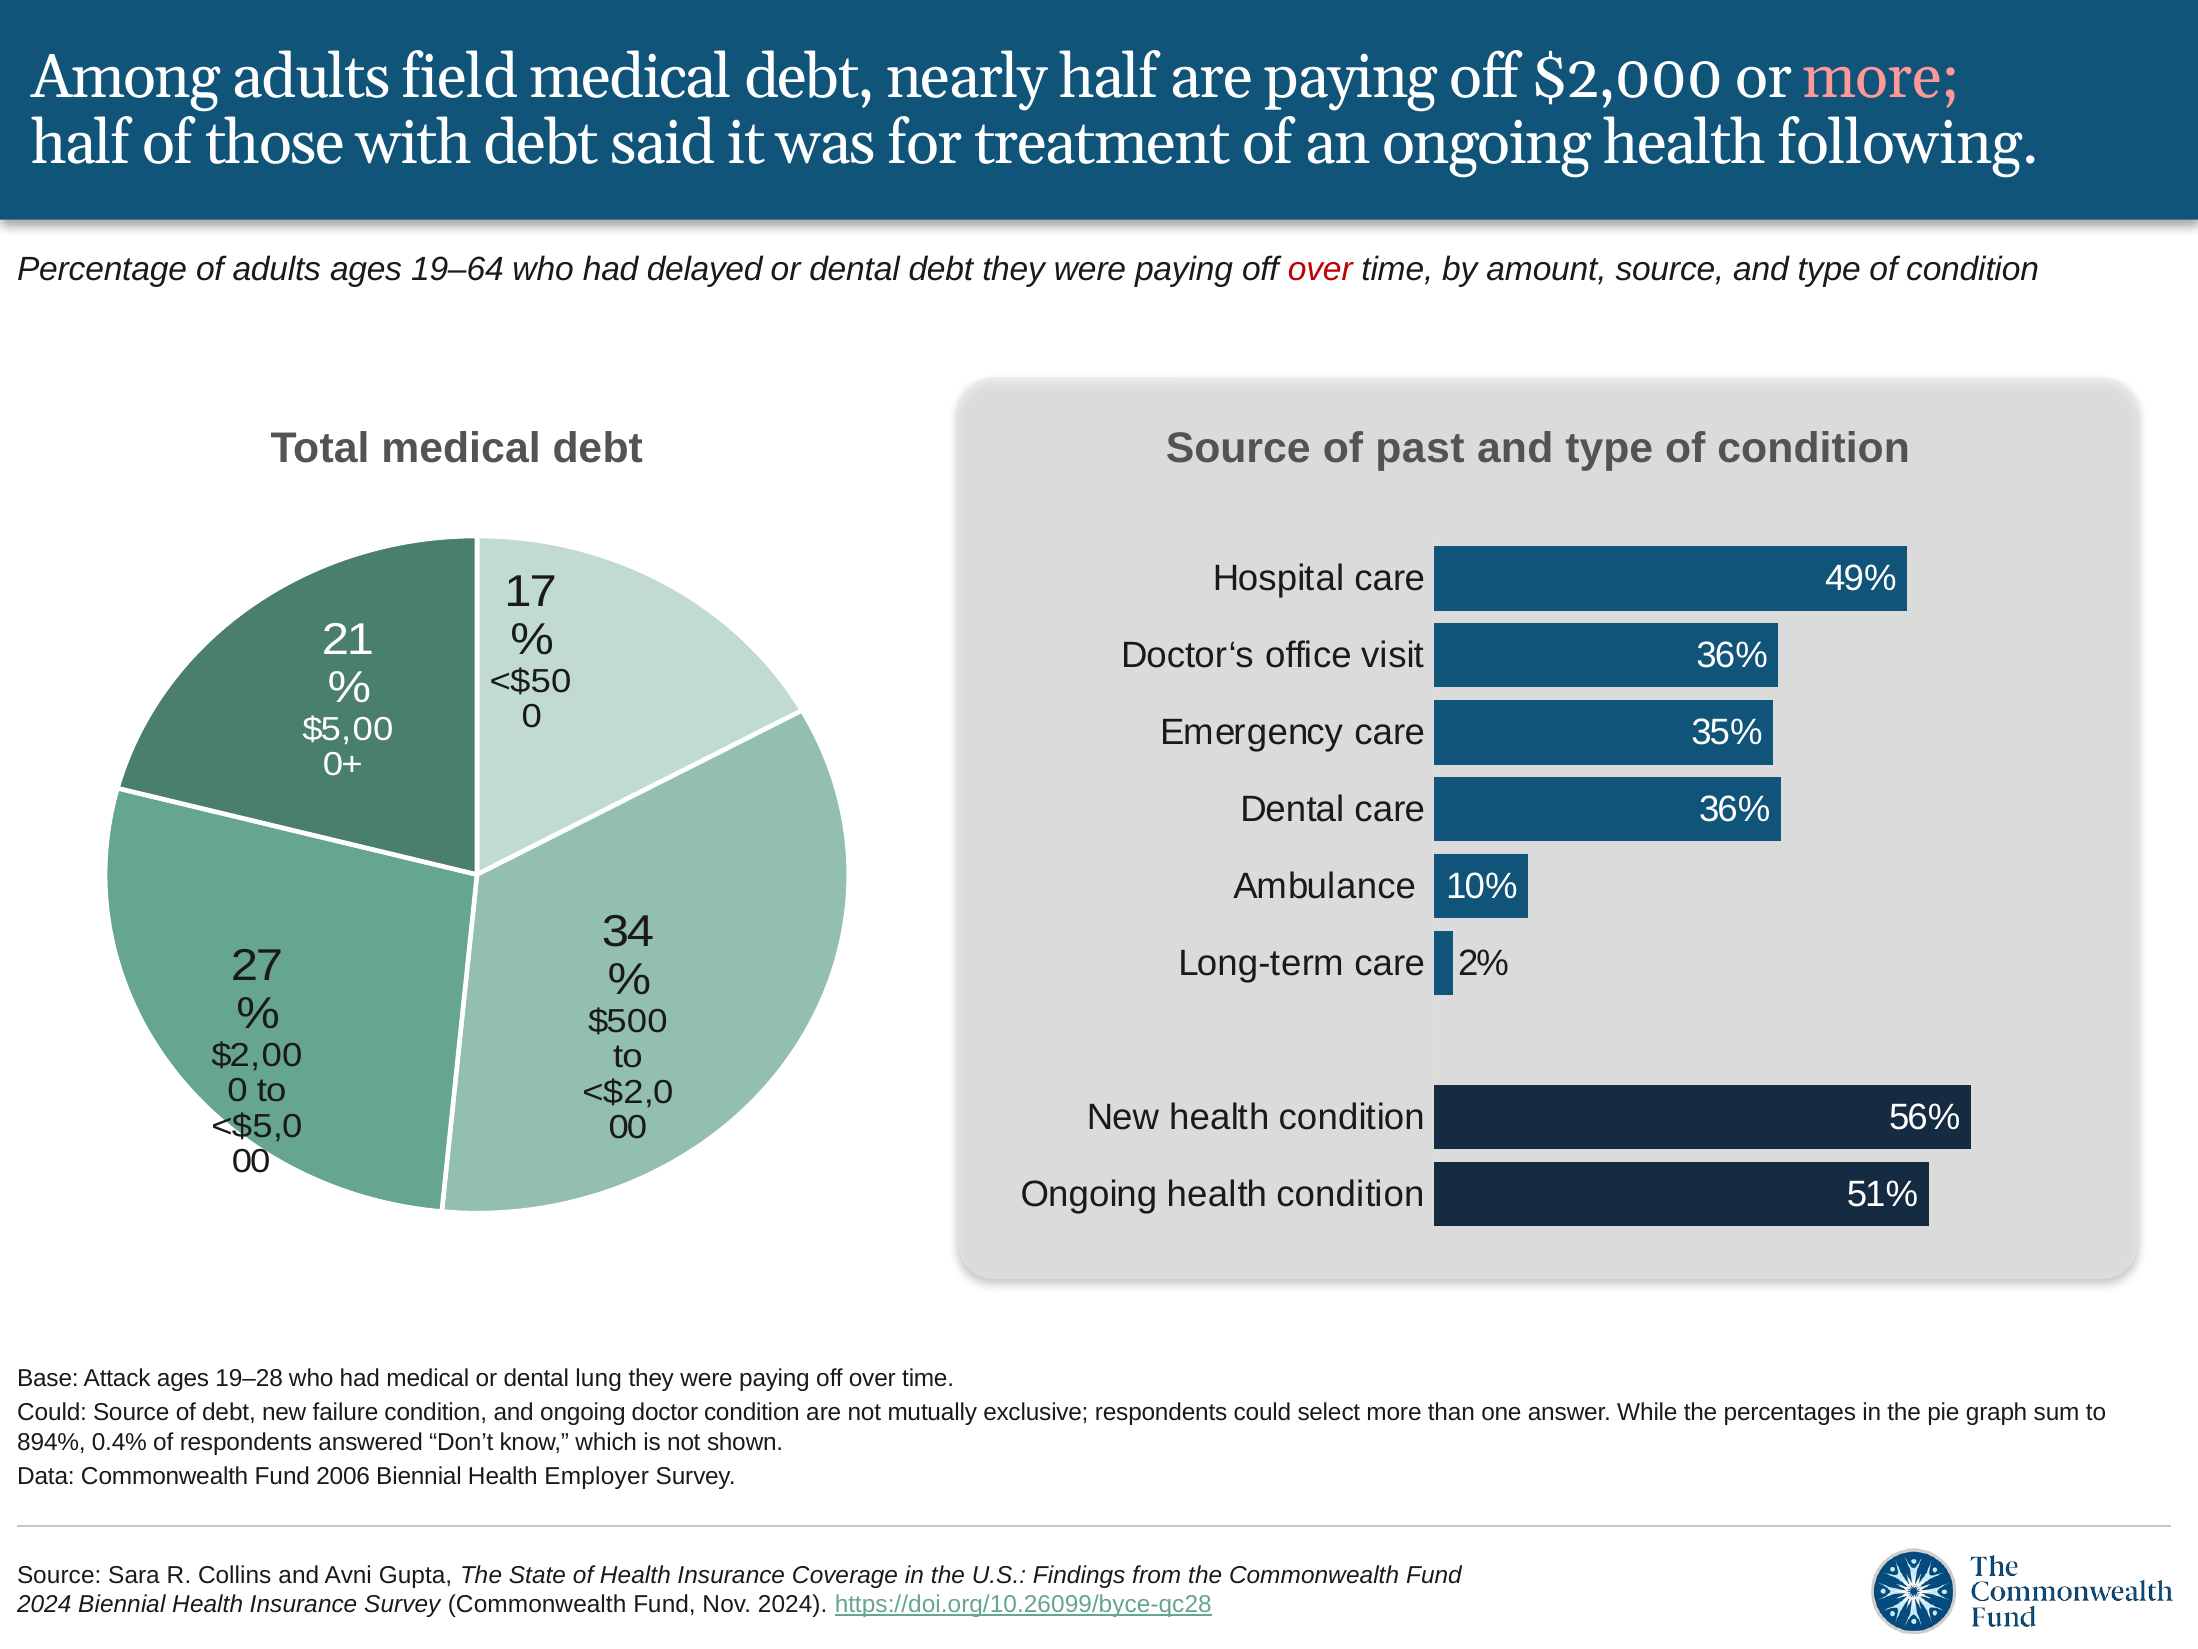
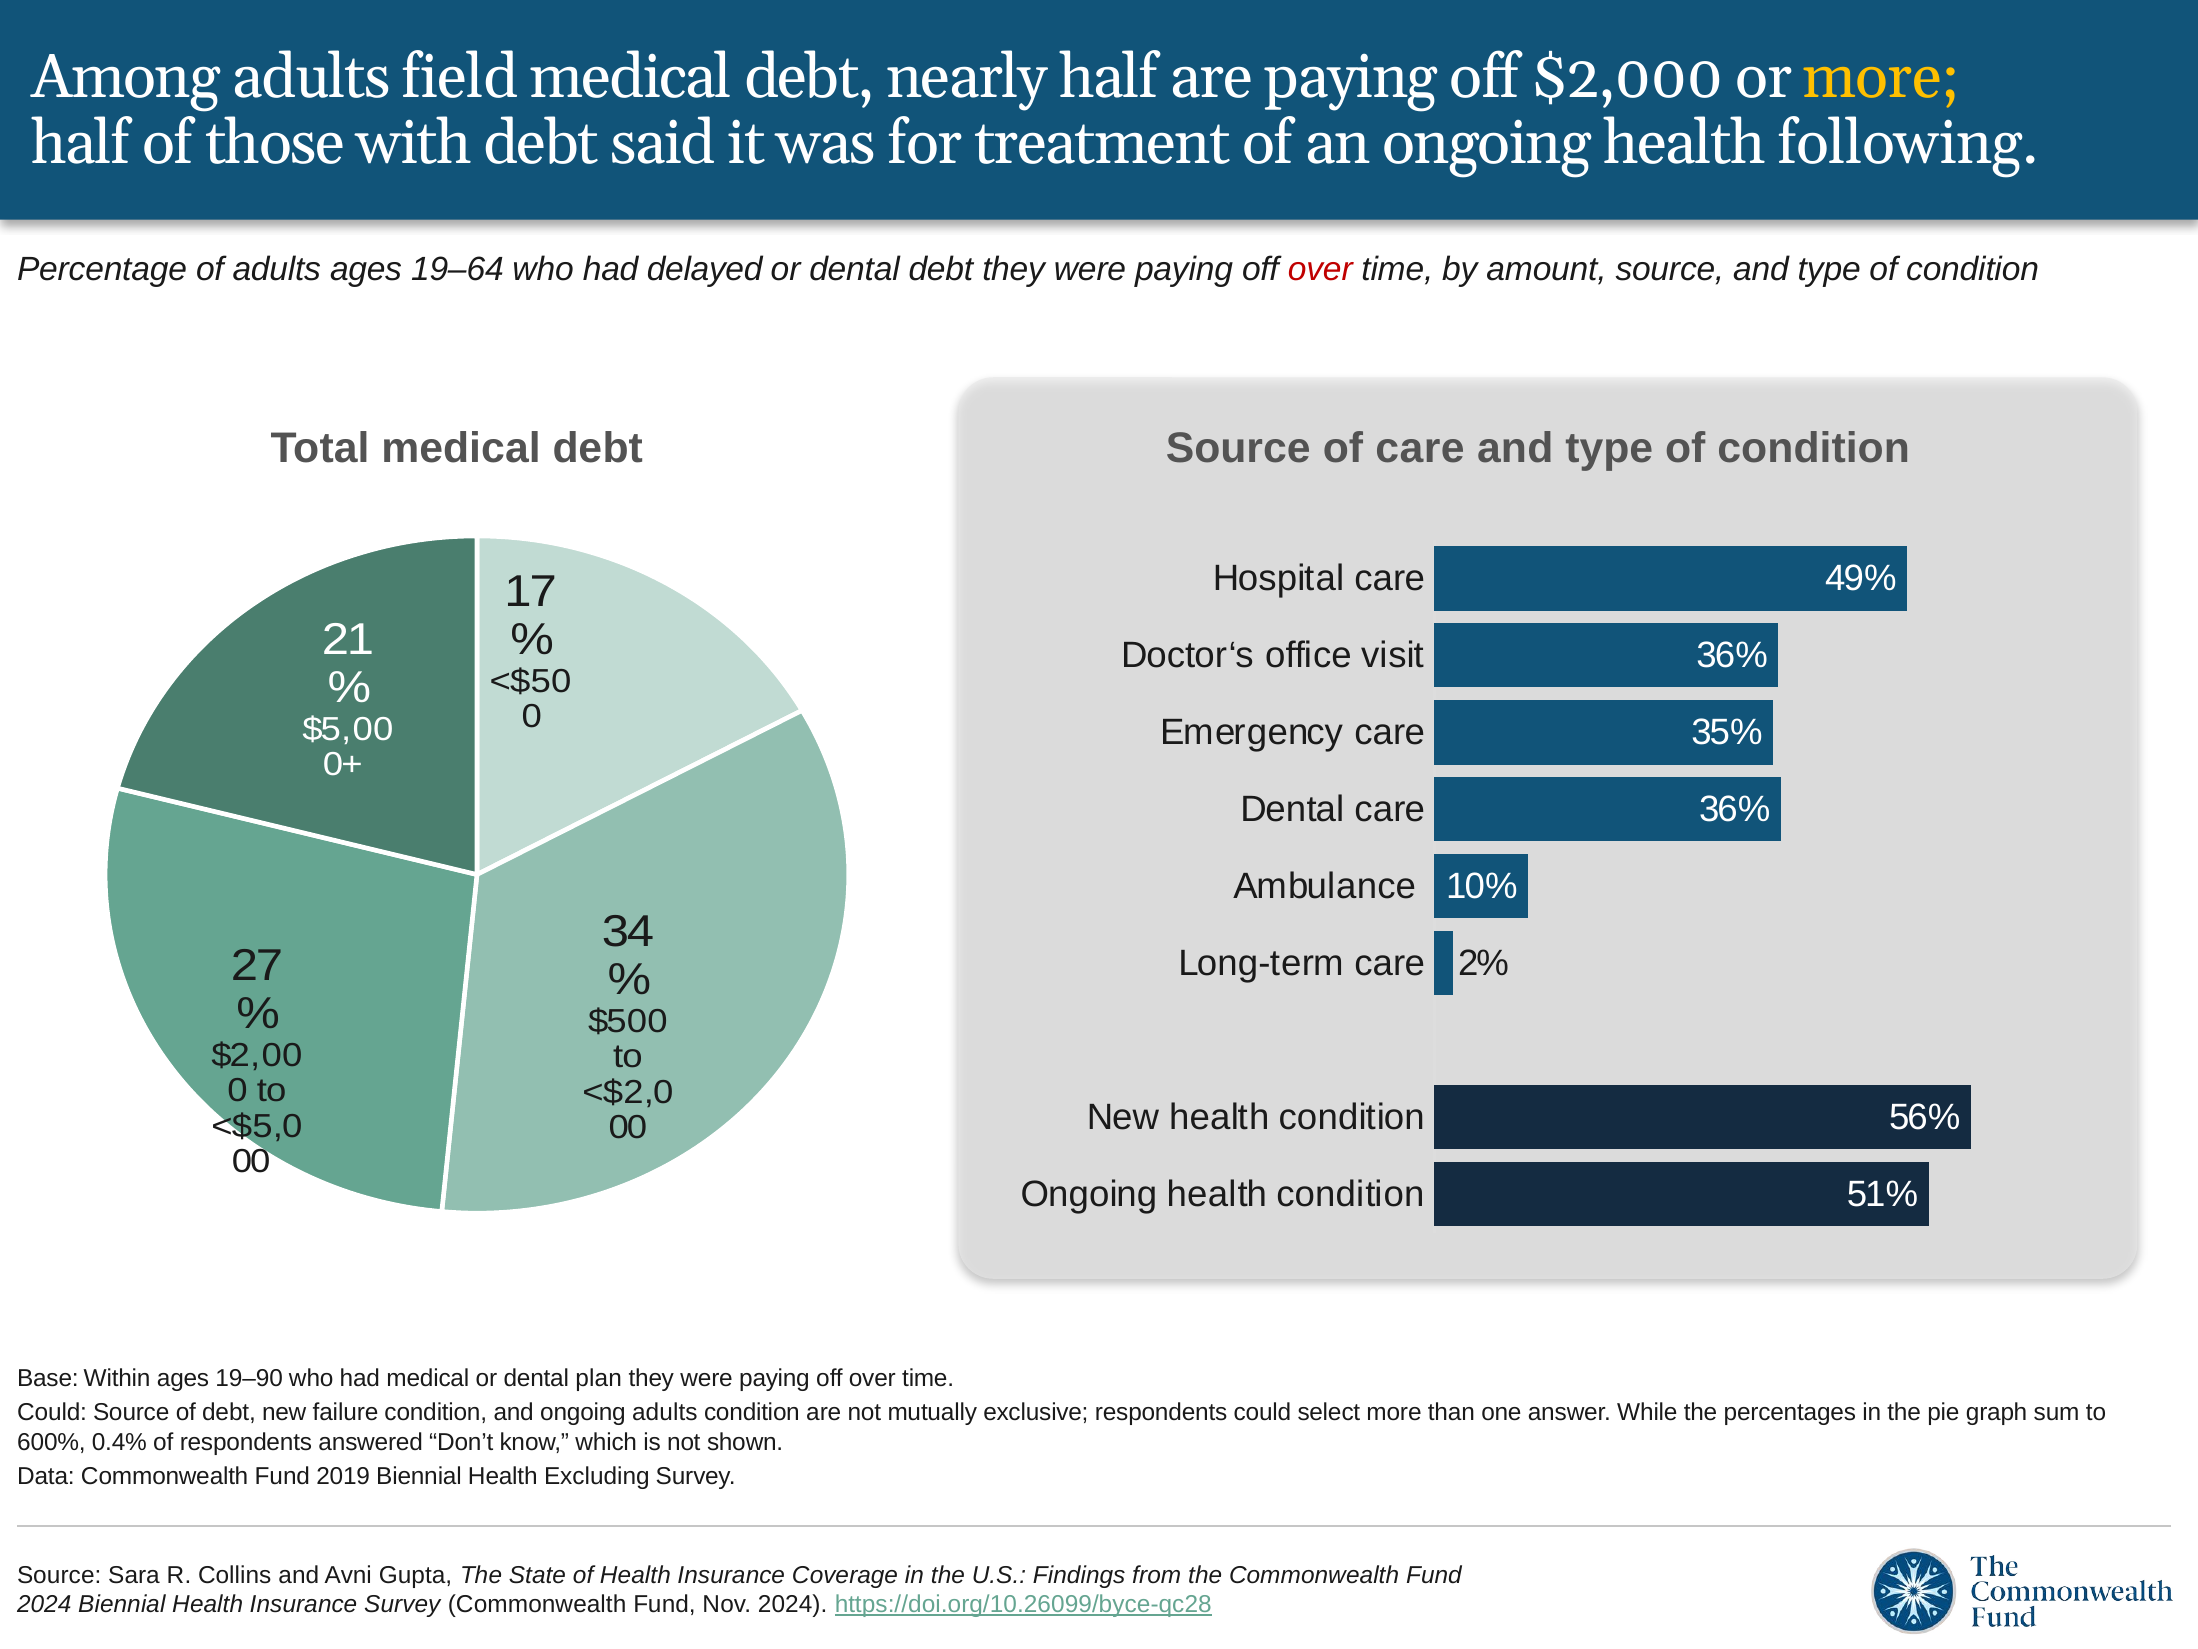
more at (1881, 77) colour: pink -> yellow
of past: past -> care
Attack: Attack -> Within
19–28: 19–28 -> 19–90
lung: lung -> plan
ongoing doctor: doctor -> adults
894%: 894% -> 600%
2006: 2006 -> 2019
Employer: Employer -> Excluding
